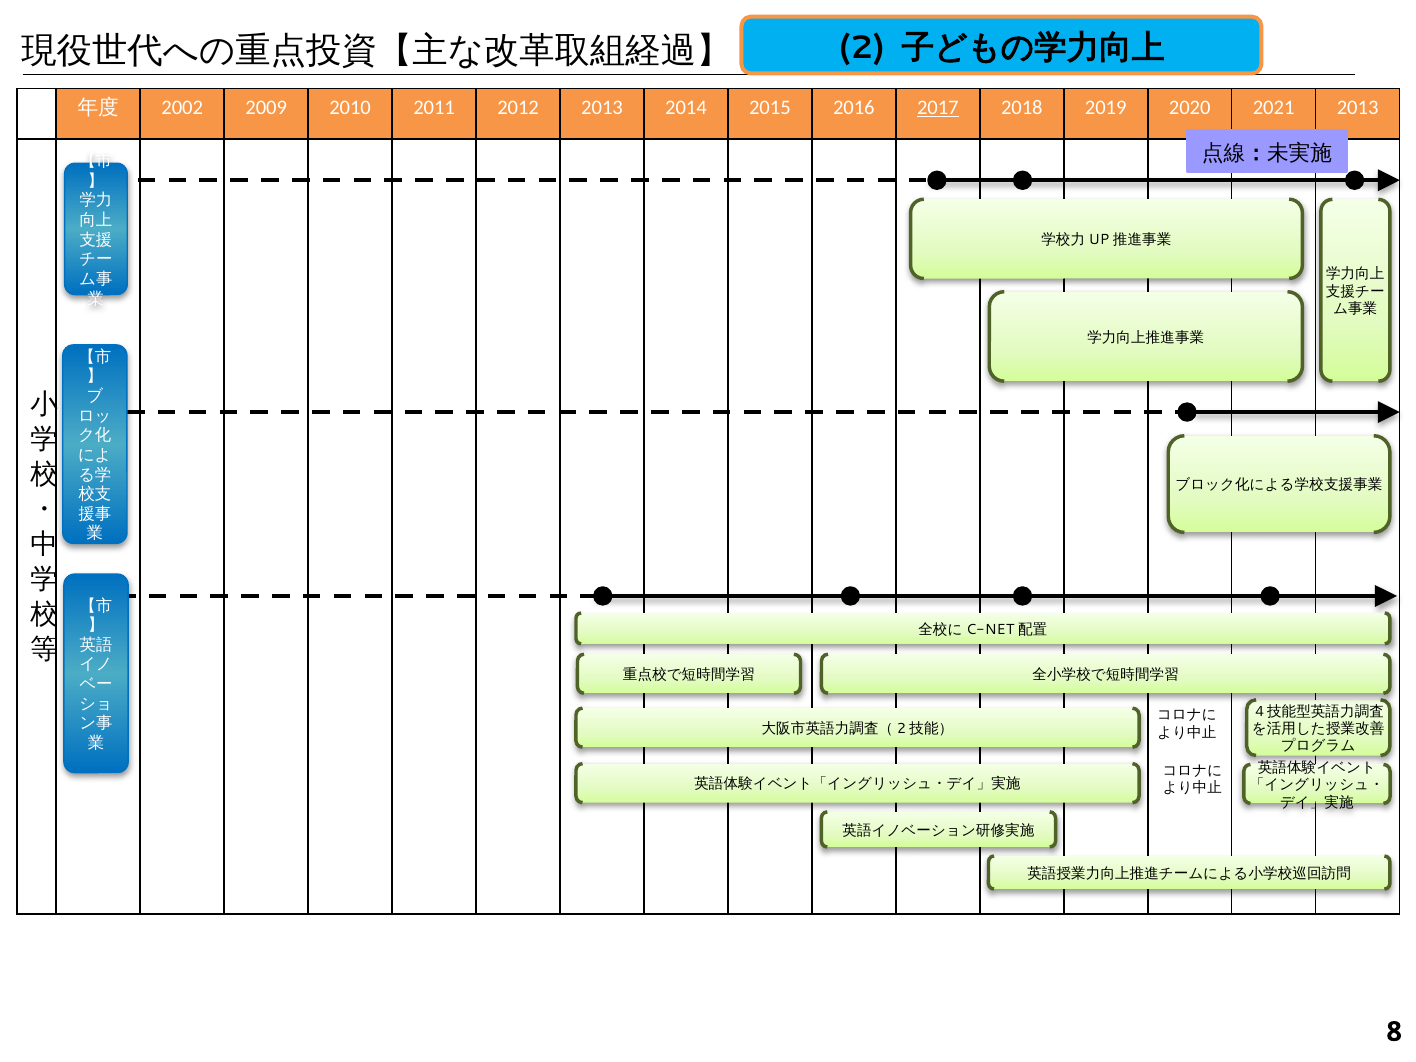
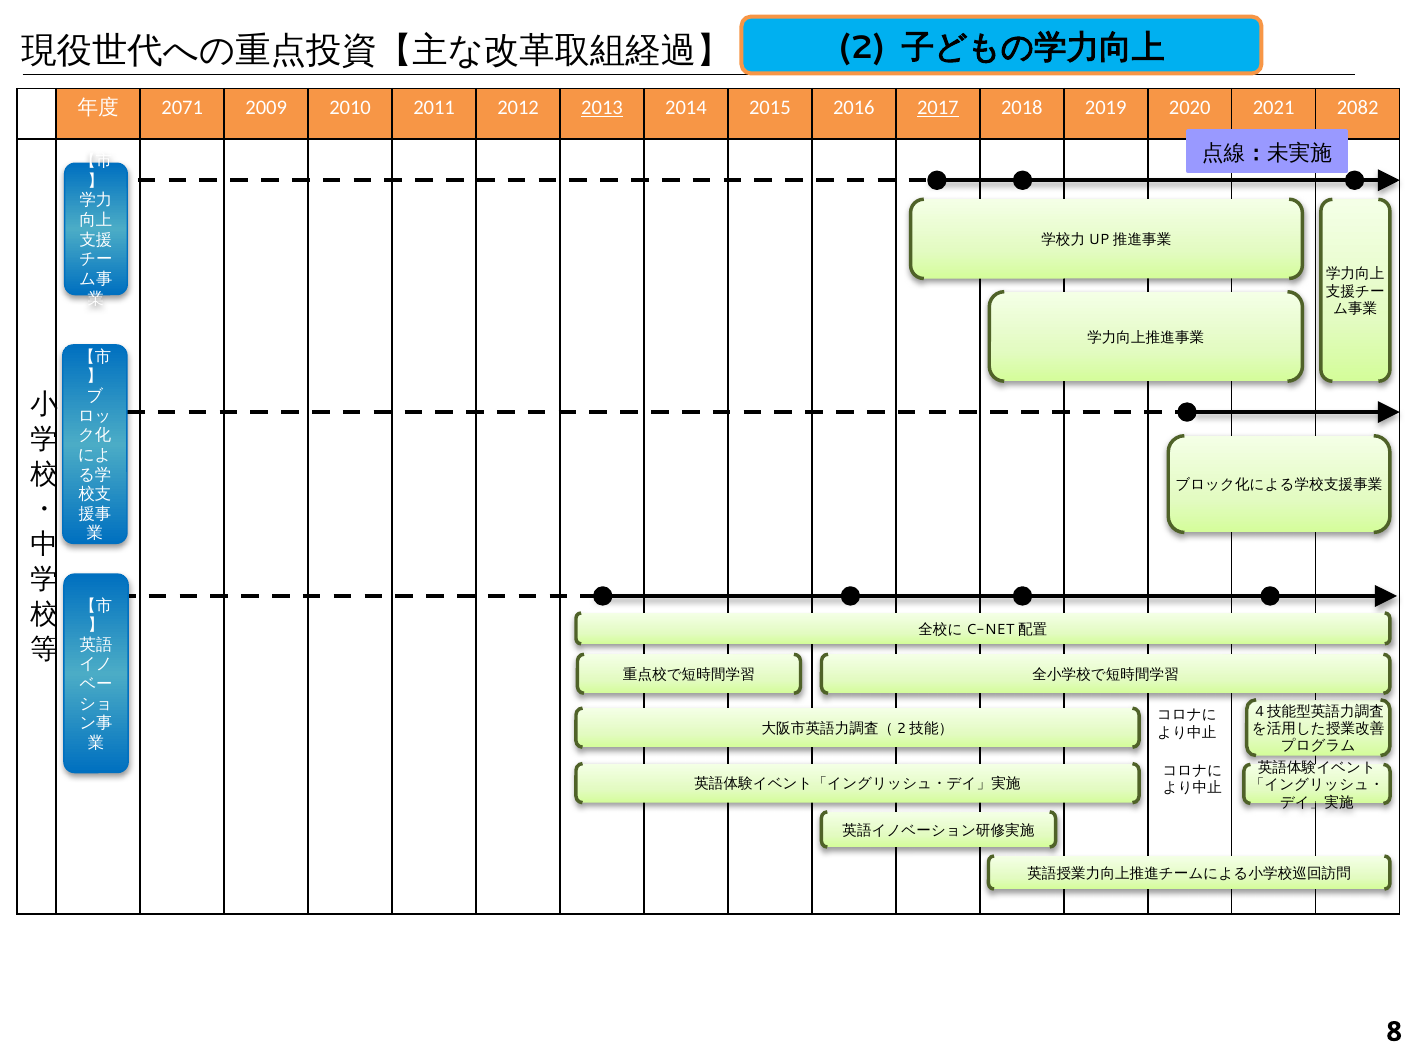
2002: 2002 -> 2071
2013 at (602, 107) underline: none -> present
2021 2013: 2013 -> 2082
